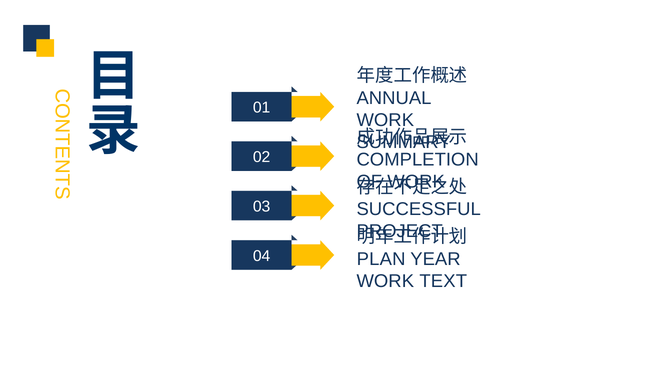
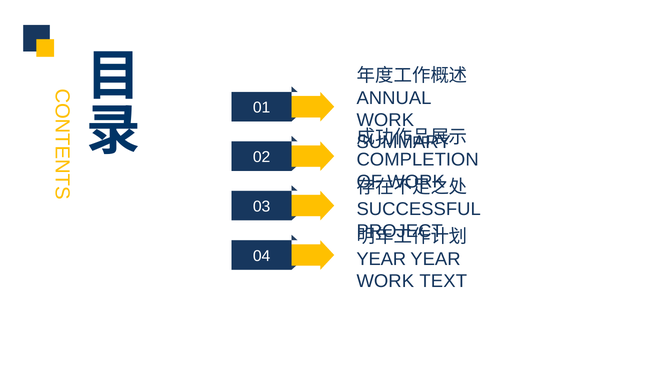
PLAN at (381, 259): PLAN -> YEAR
